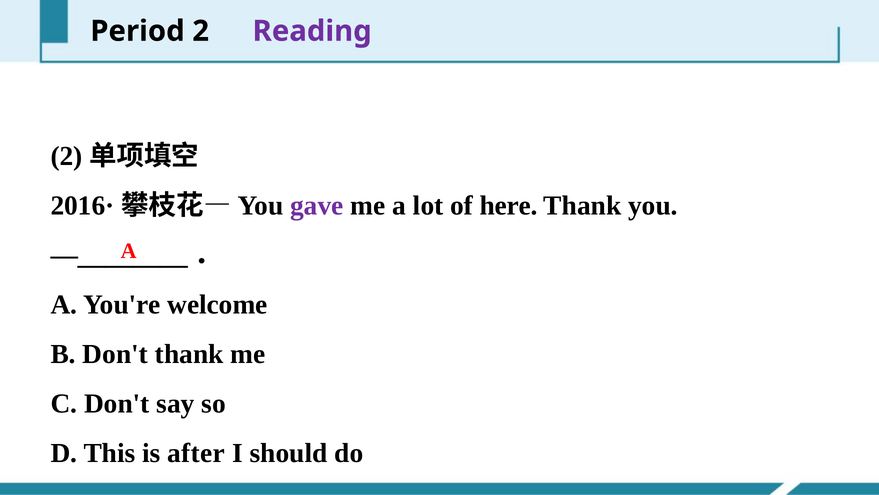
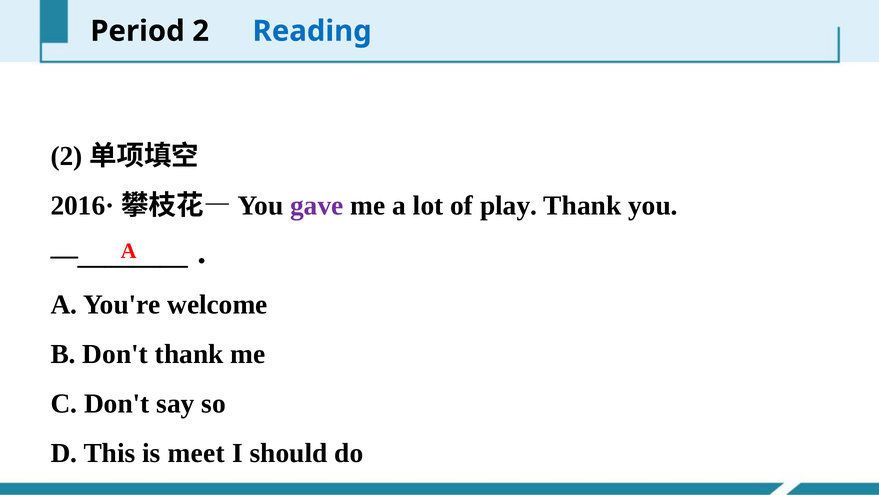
Reading colour: purple -> blue
here: here -> play
after: after -> meet
